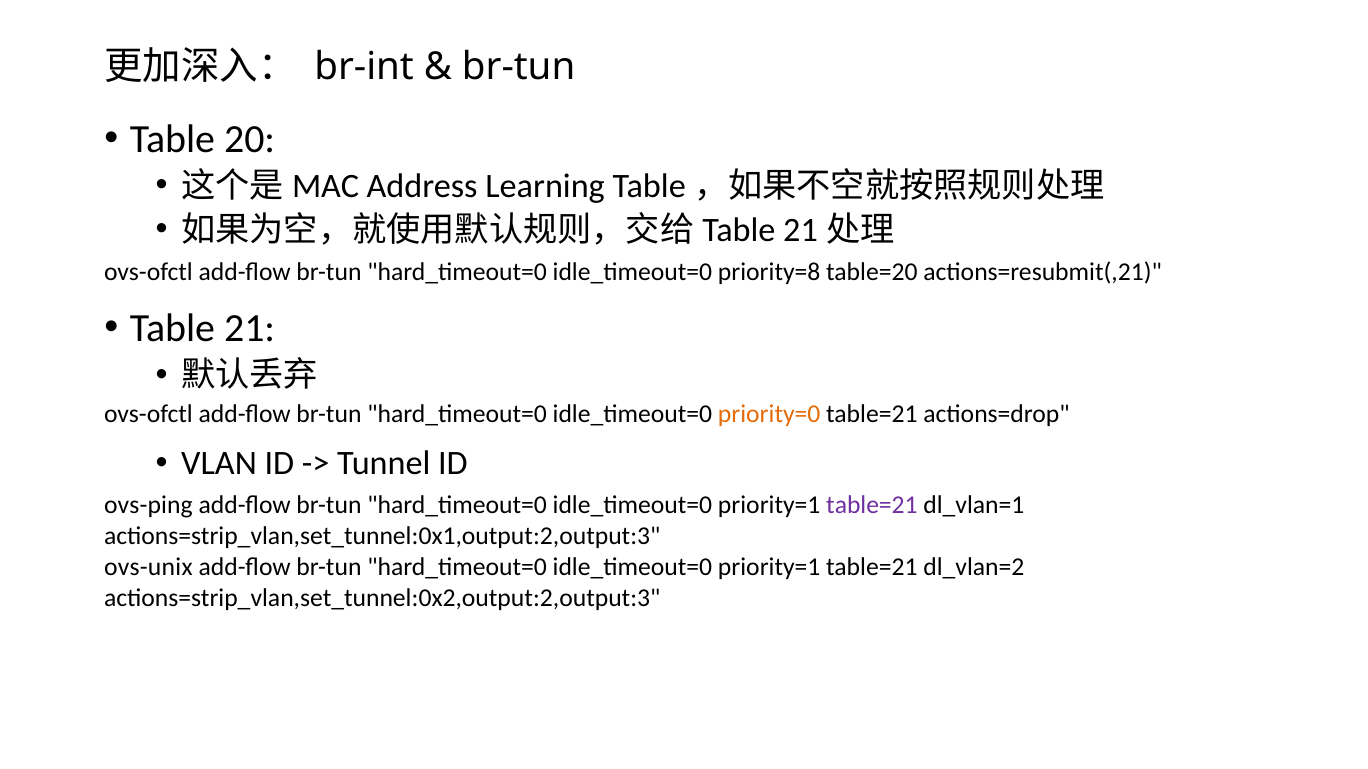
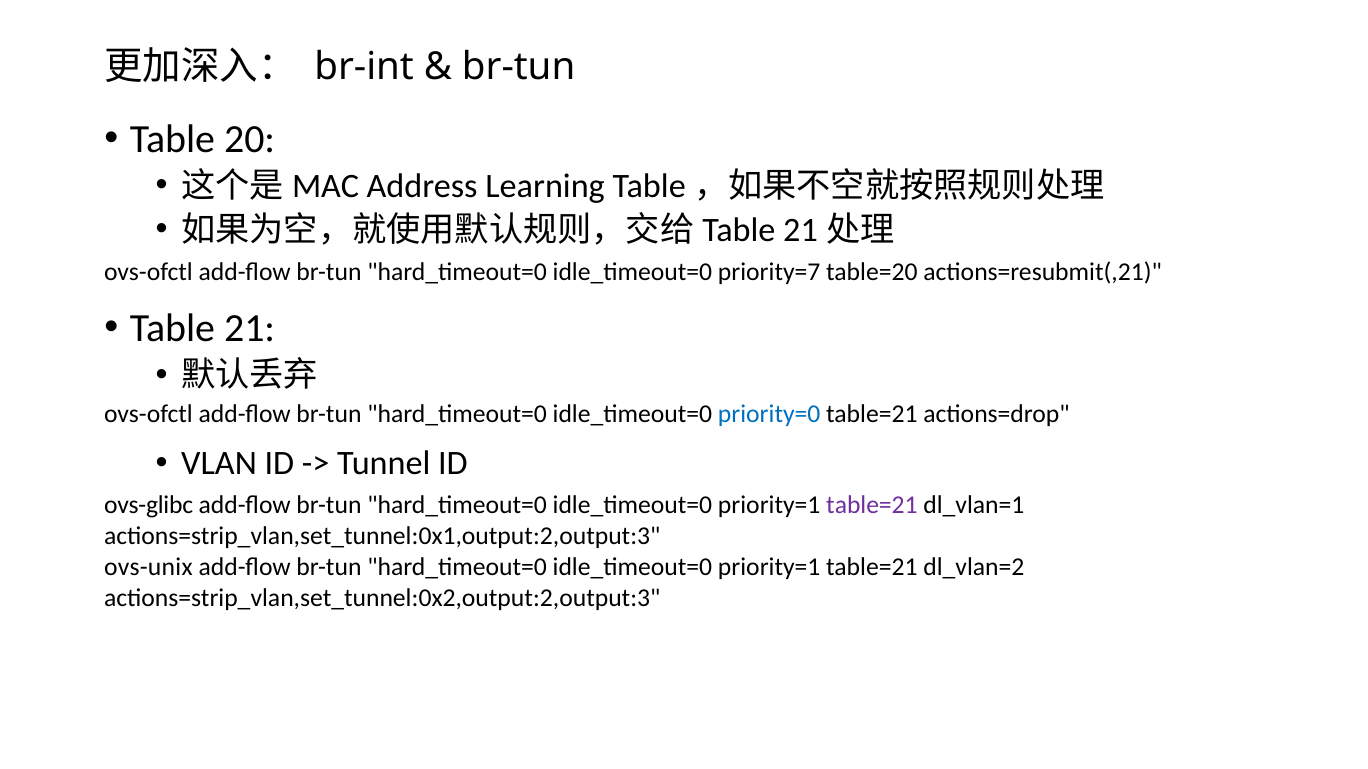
priority=8: priority=8 -> priority=7
priority=0 colour: orange -> blue
ovs-ping: ovs-ping -> ovs-glibc
